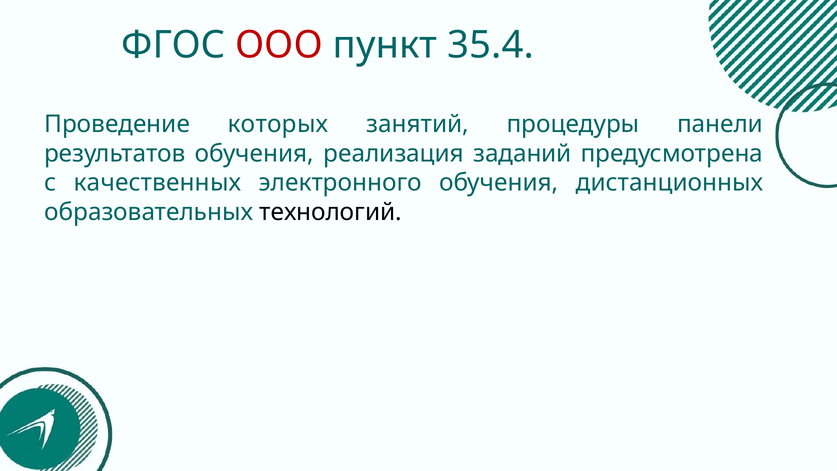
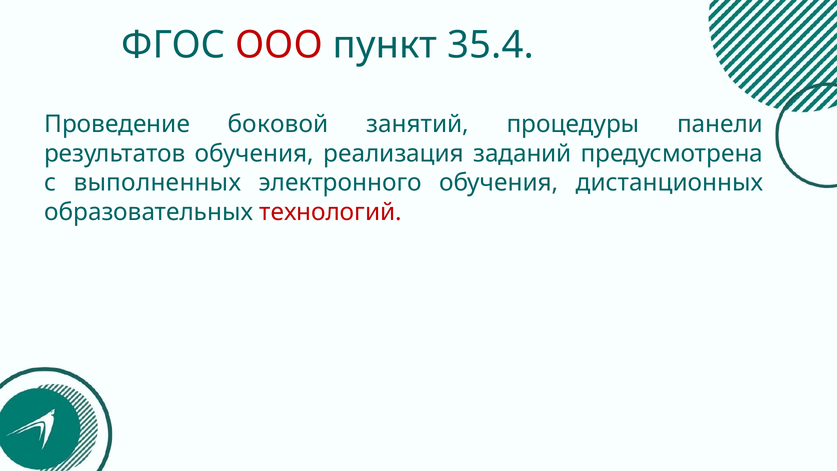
которых: которых -> боковой
качественных: качественных -> выполненных
технологий colour: black -> red
